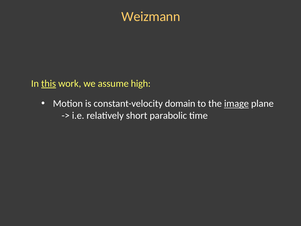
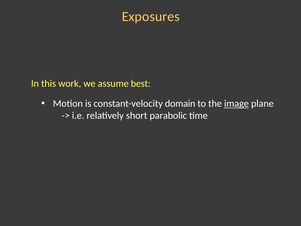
Weizmann: Weizmann -> Exposures
this underline: present -> none
high: high -> best
